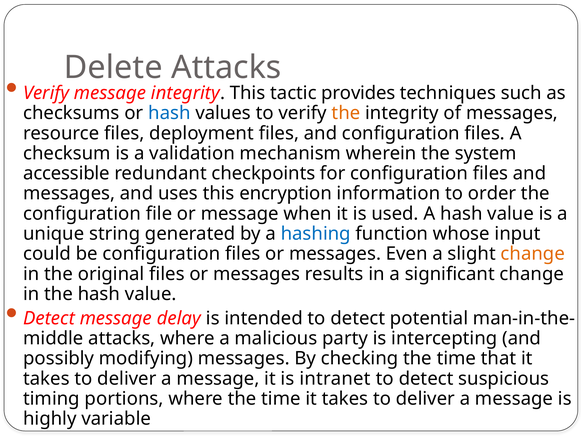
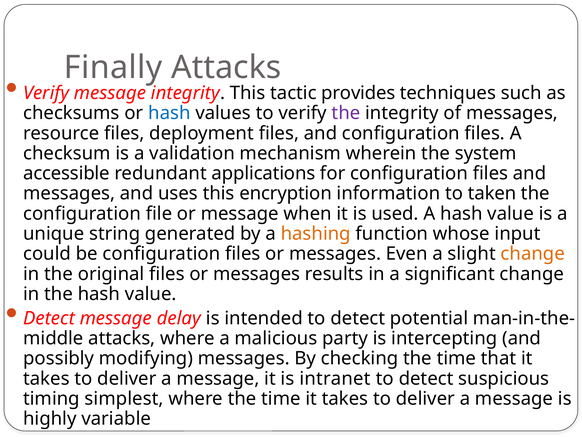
Delete: Delete -> Finally
the at (346, 113) colour: orange -> purple
checkpoints: checkpoints -> applications
order: order -> taken
hashing colour: blue -> orange
portions: portions -> simplest
